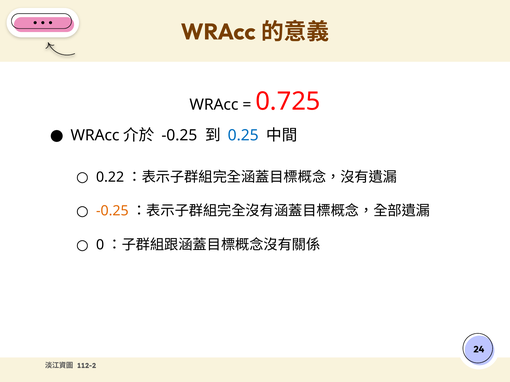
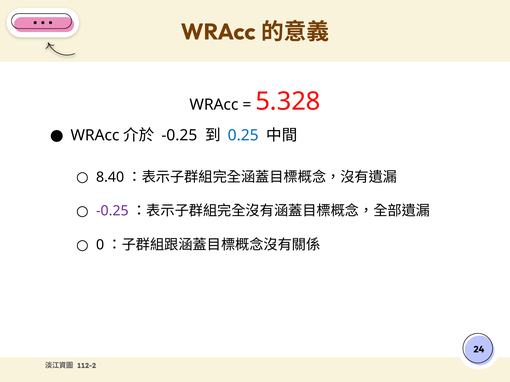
0.725: 0.725 -> 5.328
0.22: 0.22 -> 8.40
-0.25 at (112, 211) colour: orange -> purple
